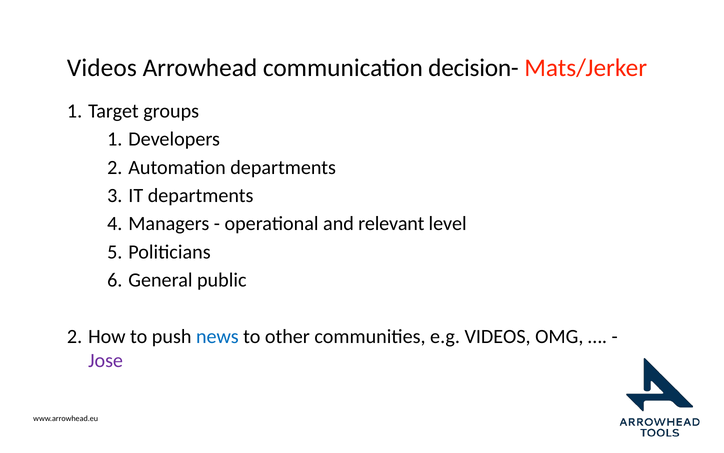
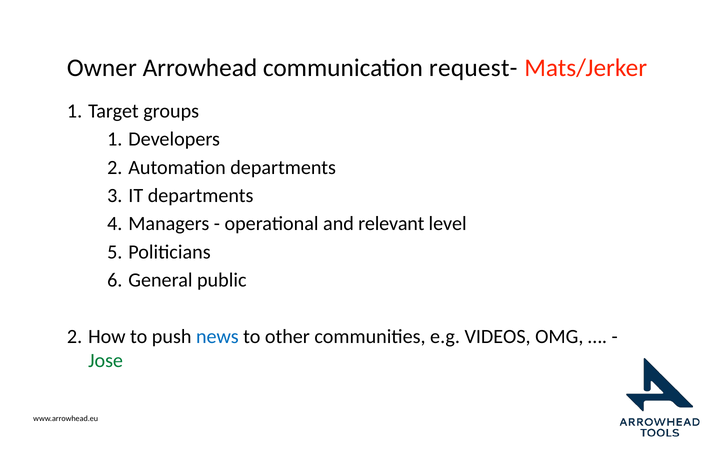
Videos at (102, 68): Videos -> Owner
decision-: decision- -> request-
Jose colour: purple -> green
